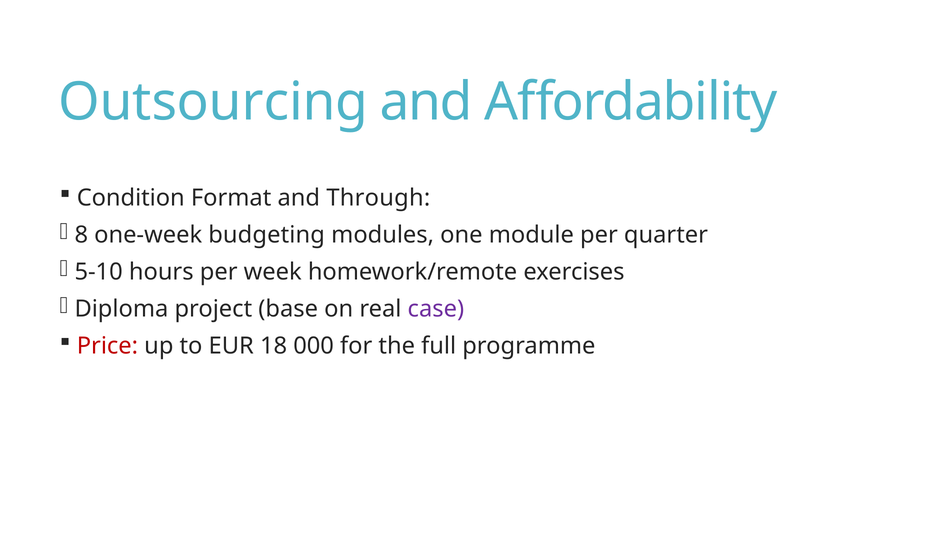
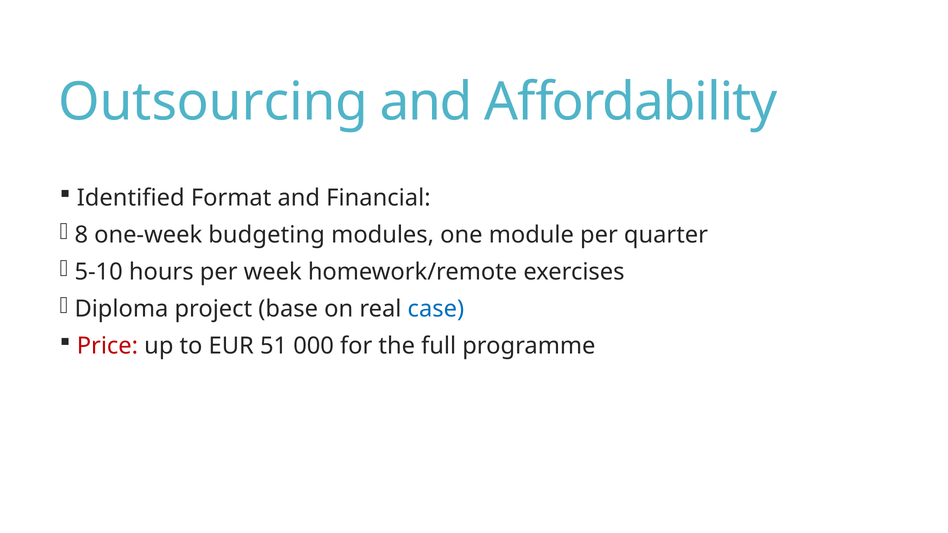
Condition: Condition -> Identified
Through: Through -> Financial
case colour: purple -> blue
18: 18 -> 51
